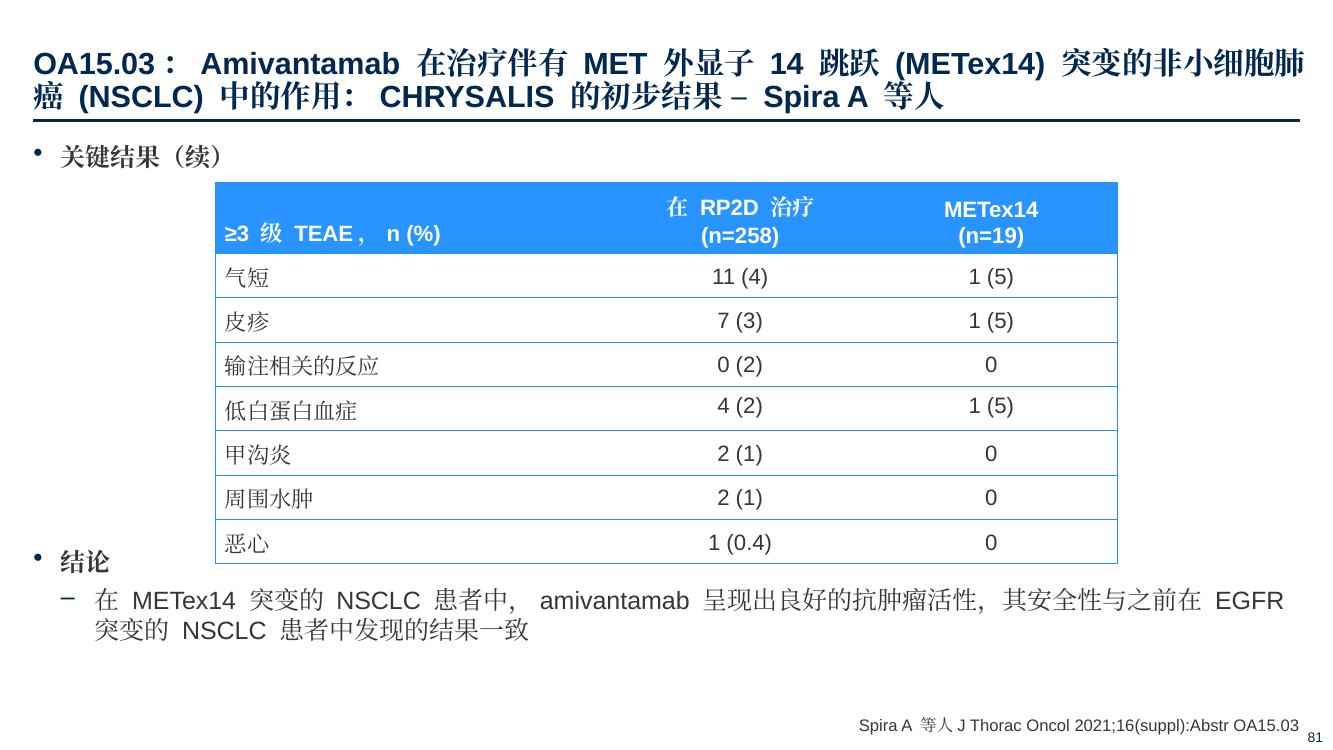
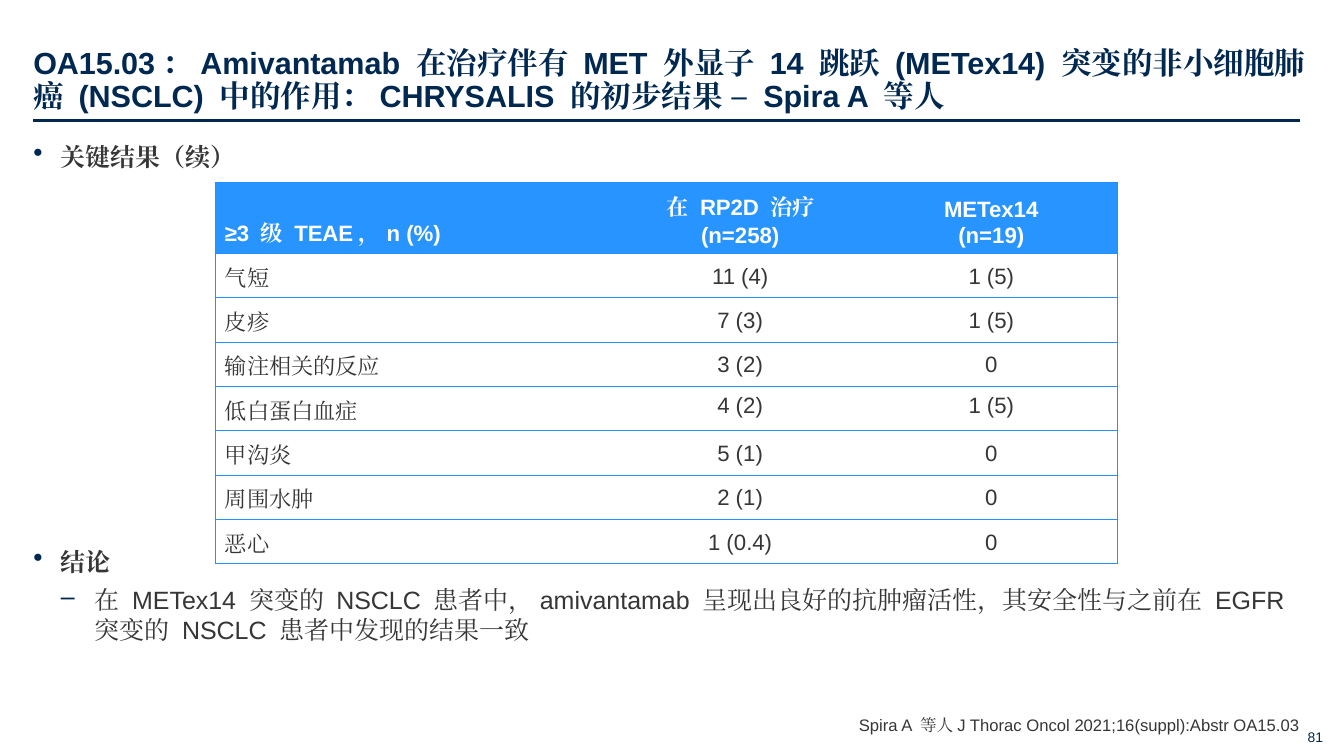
0 at (724, 365): 0 -> 3
2 at (724, 454): 2 -> 5
